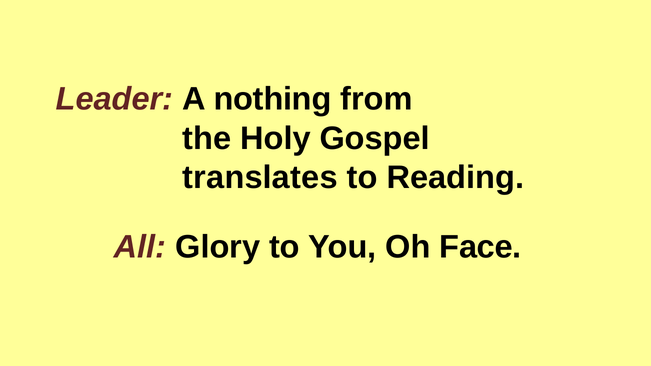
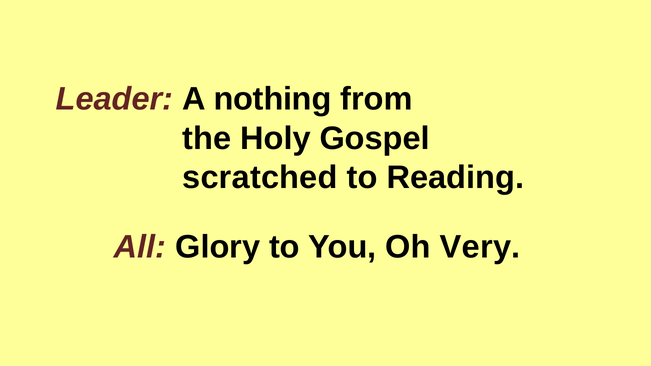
translates: translates -> scratched
Face: Face -> Very
